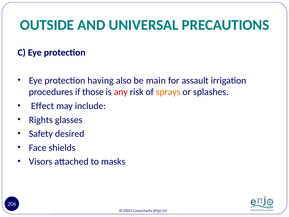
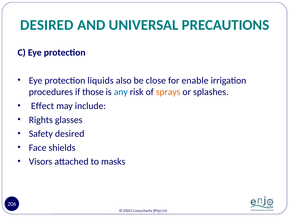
OUTSIDE at (47, 25): OUTSIDE -> DESIRED
having: having -> liquids
main: main -> close
assault: assault -> enable
any colour: red -> blue
